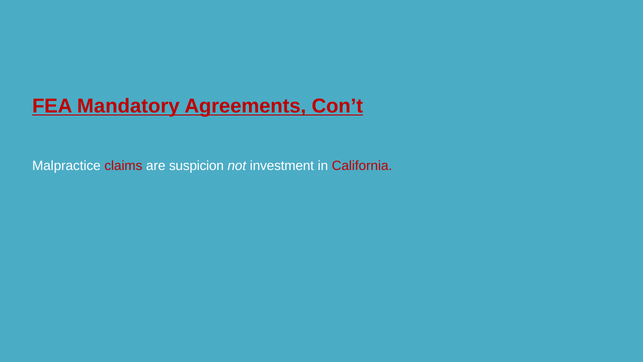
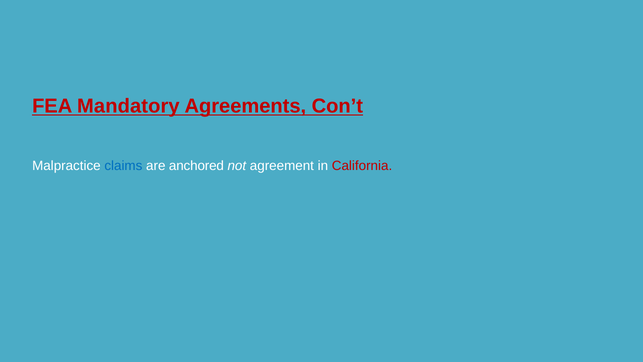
claims colour: red -> blue
suspicion: suspicion -> anchored
investment: investment -> agreement
